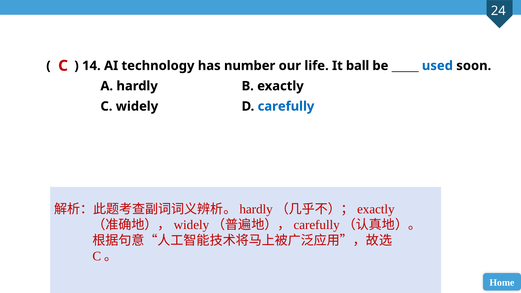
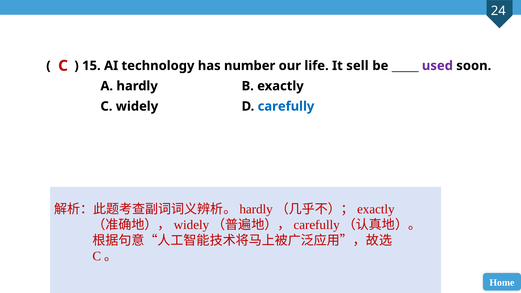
14: 14 -> 15
ball: ball -> sell
used colour: blue -> purple
